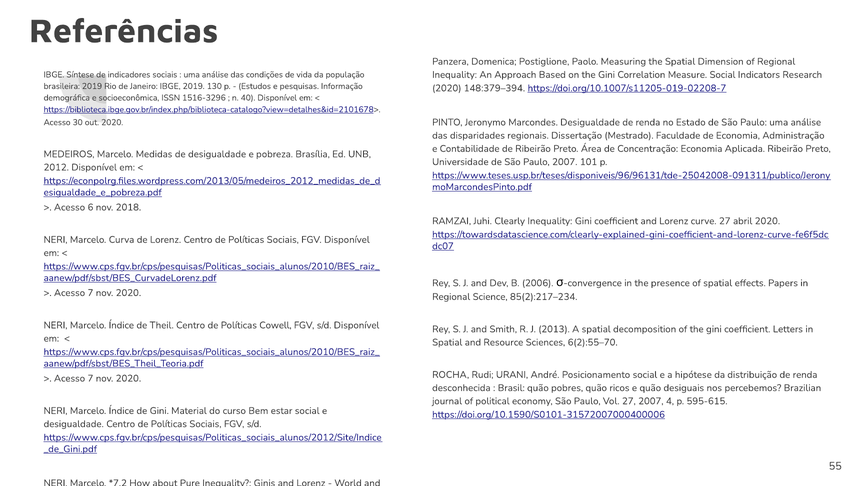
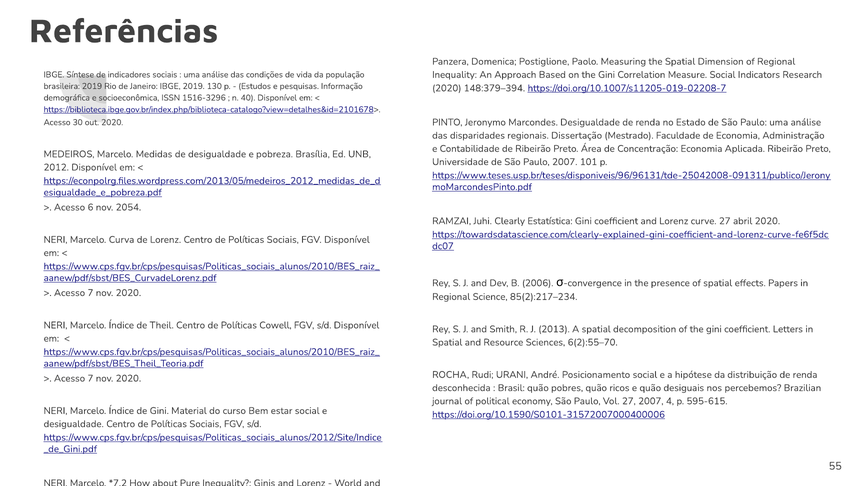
2018: 2018 -> 2054
Clearly Inequality: Inequality -> Estatística
